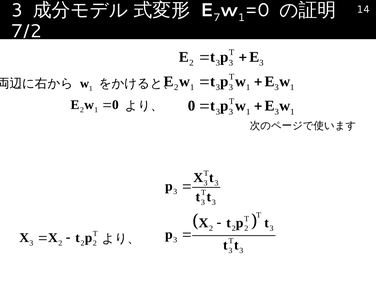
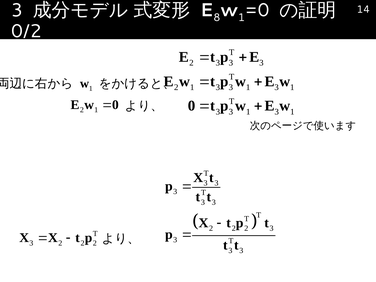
7: 7 -> 8
7/2: 7/2 -> 0/2
